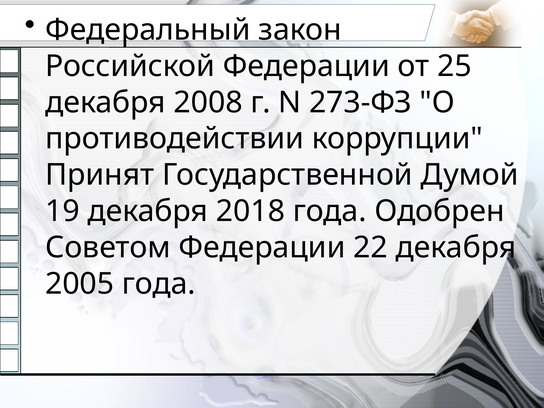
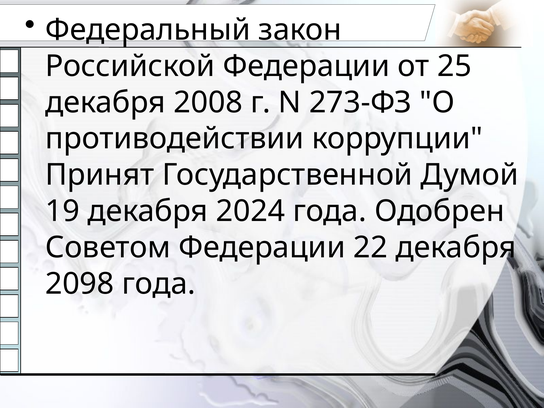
2018: 2018 -> 2024
2005: 2005 -> 2098
